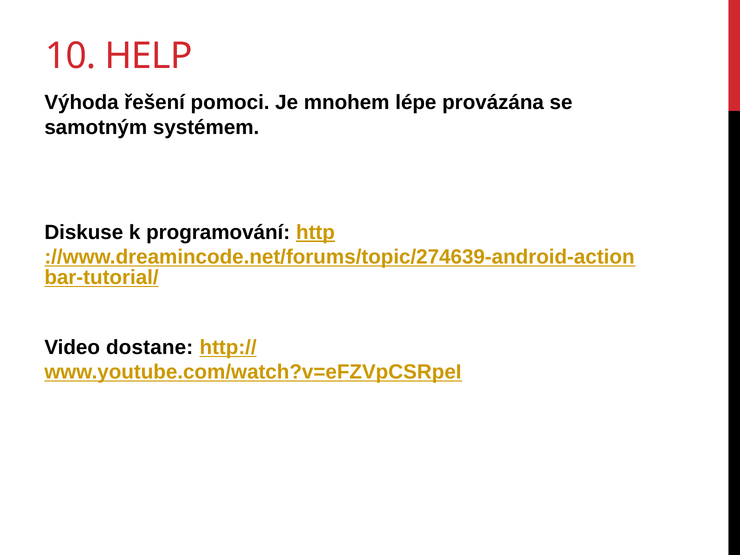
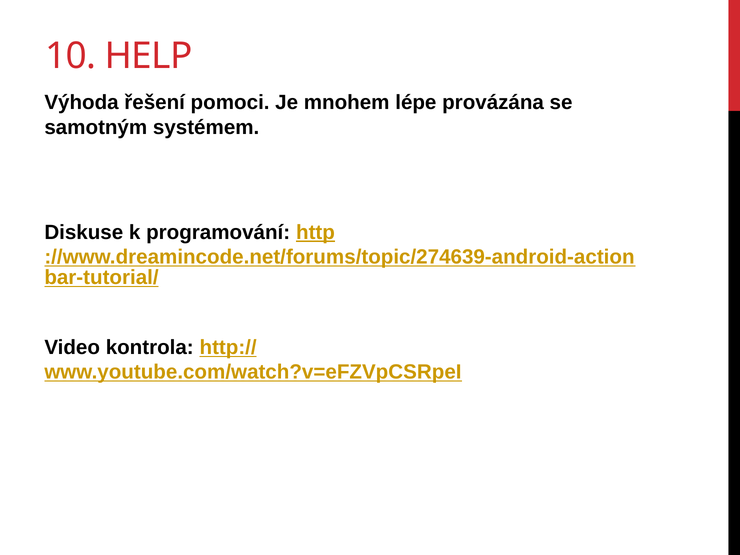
dostane: dostane -> kontrola
